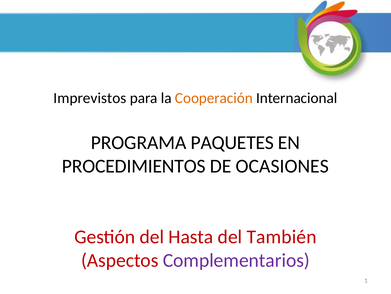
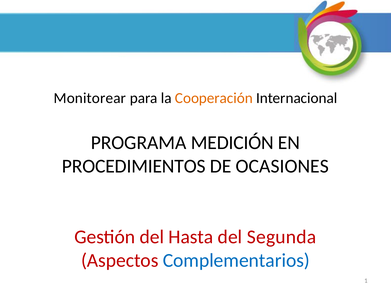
Imprevistos: Imprevistos -> Monitorear
PAQUETES: PAQUETES -> MEDICIÓN
También: También -> Segunda
Complementarios colour: purple -> blue
